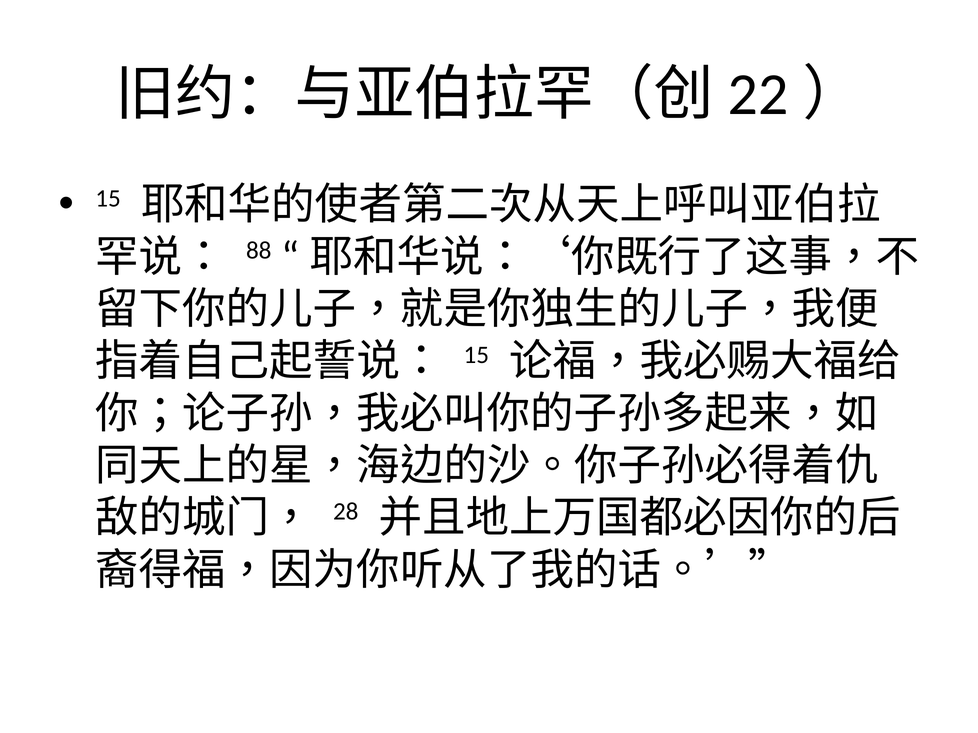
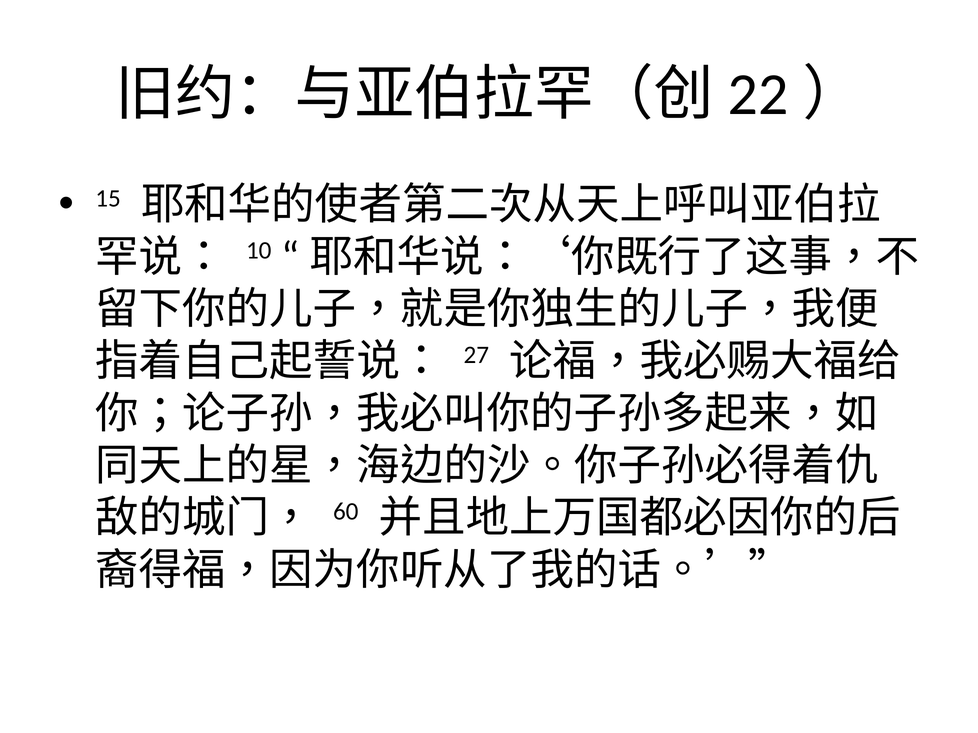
88: 88 -> 10
15 at (476, 355): 15 -> 27
28: 28 -> 60
